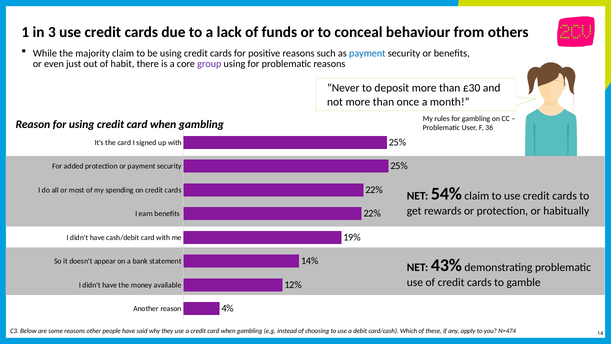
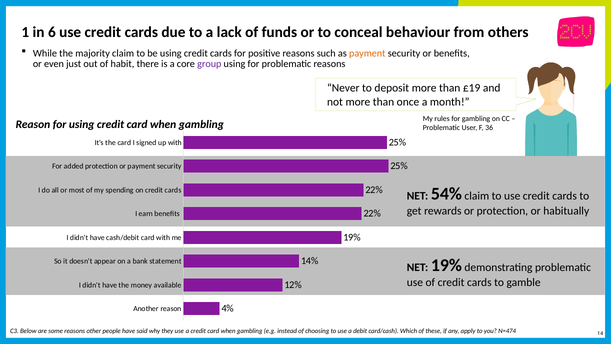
3: 3 -> 6
payment at (367, 53) colour: blue -> orange
£30: £30 -> £19
NET 43%: 43% -> 19%
